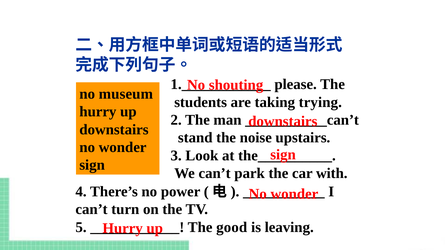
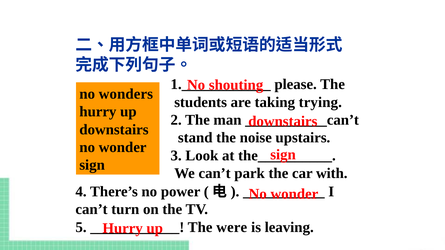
museum: museum -> wonders
good: good -> were
